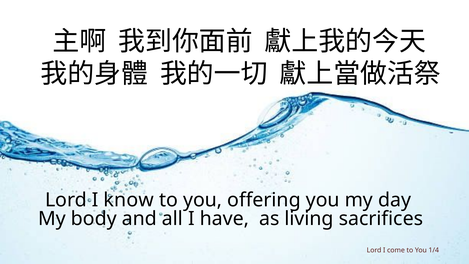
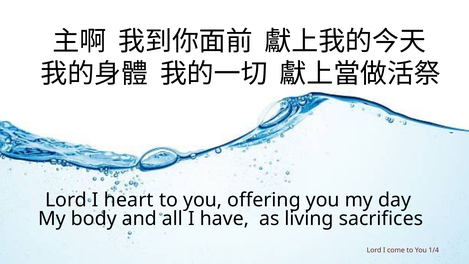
know: know -> heart
